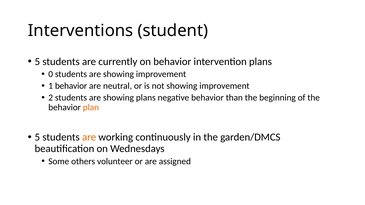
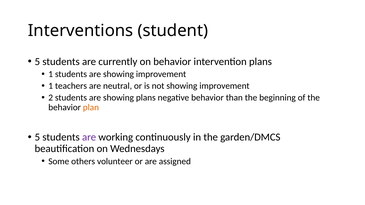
0 at (51, 74): 0 -> 1
1 behavior: behavior -> teachers
are at (89, 137) colour: orange -> purple
